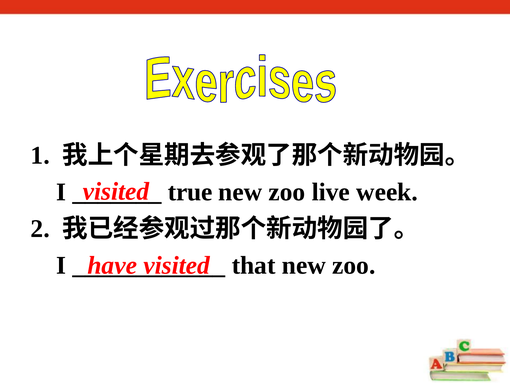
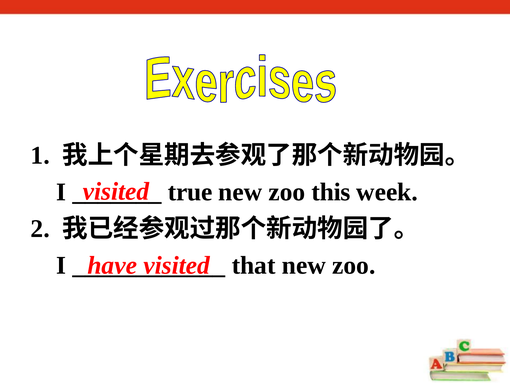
live: live -> this
